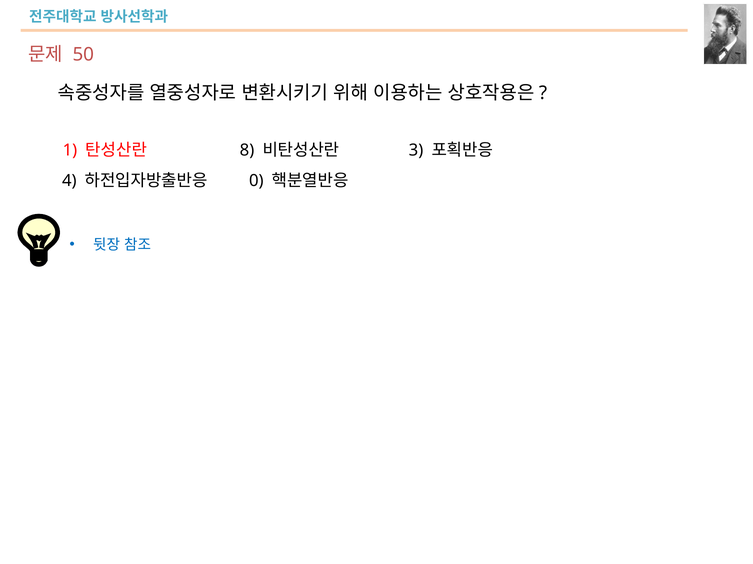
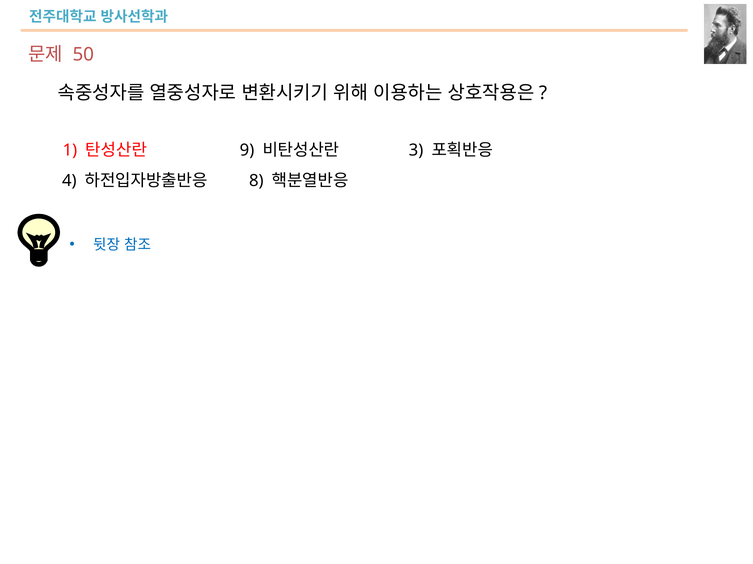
8: 8 -> 9
0: 0 -> 8
